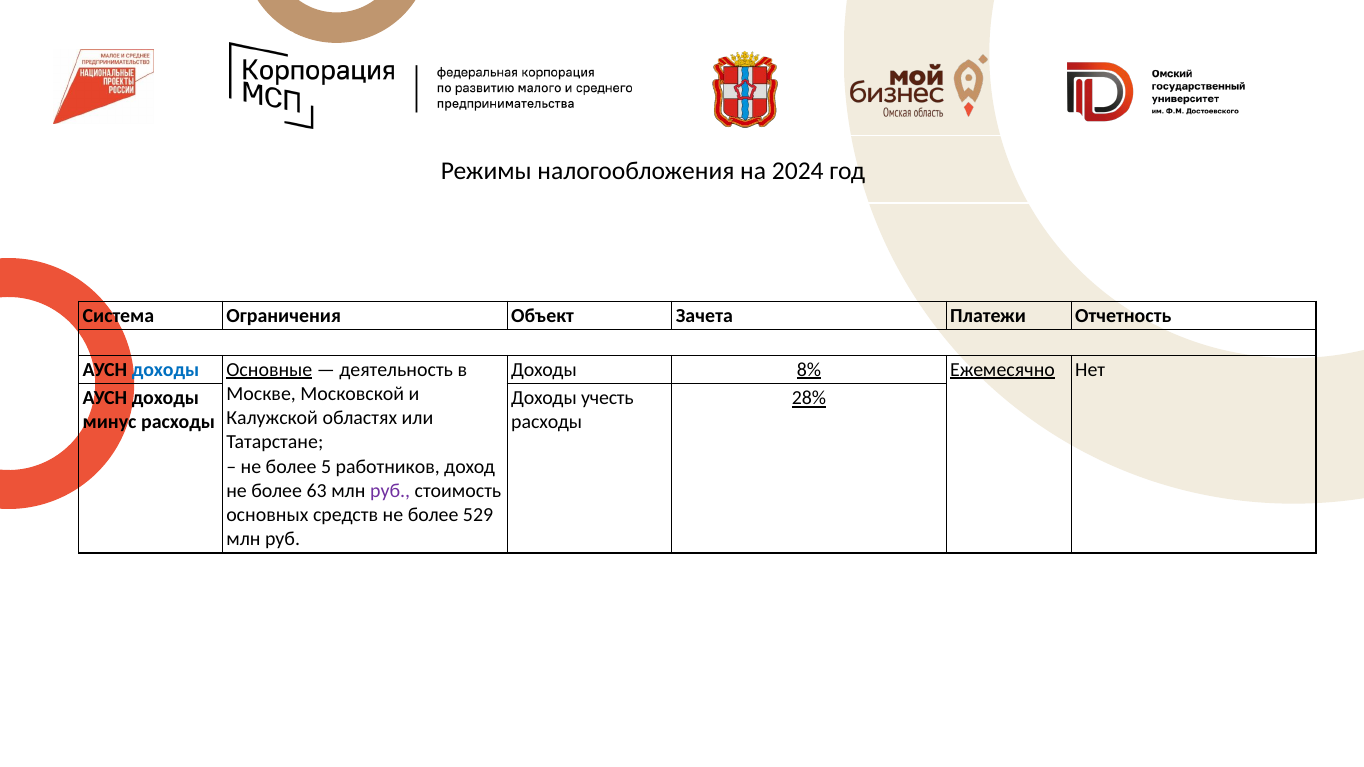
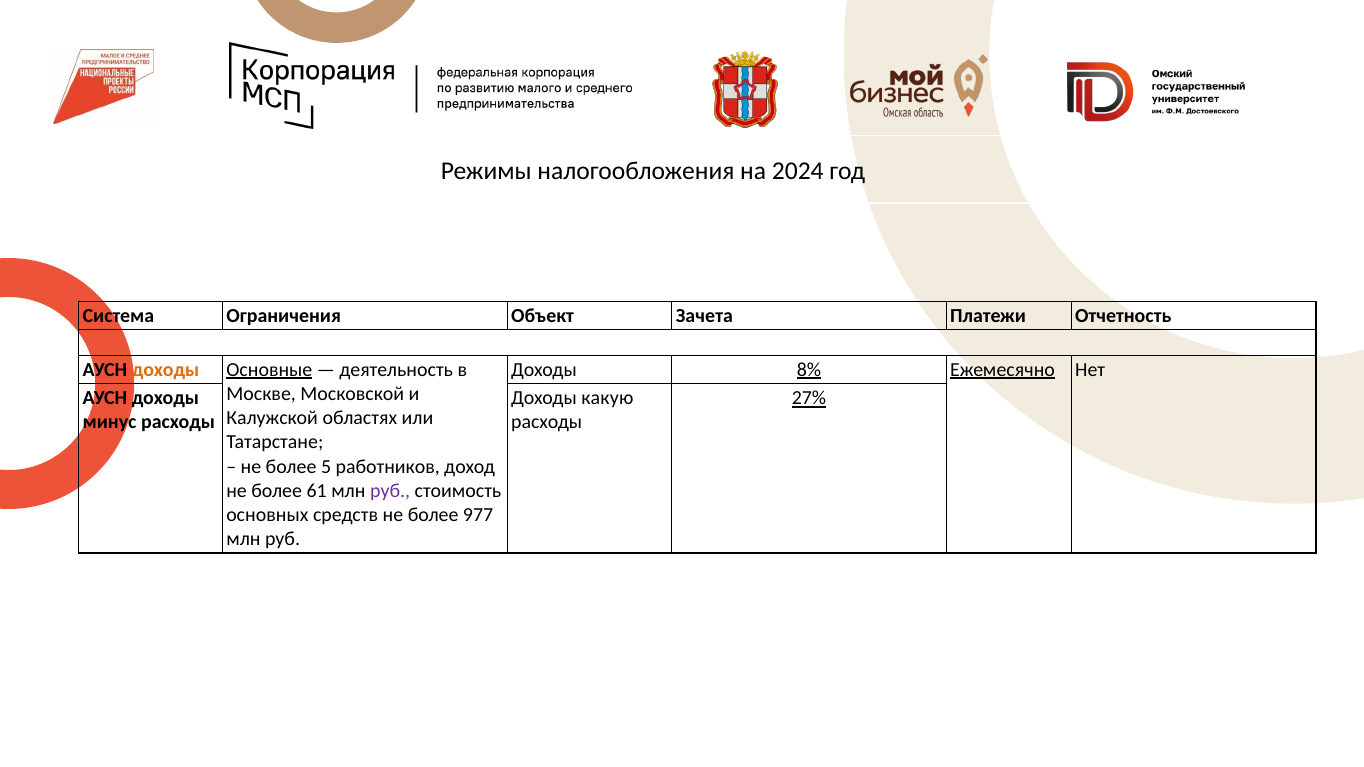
доходы at (165, 370) colour: blue -> orange
учесть: учесть -> какую
28%: 28% -> 27%
63: 63 -> 61
529: 529 -> 977
